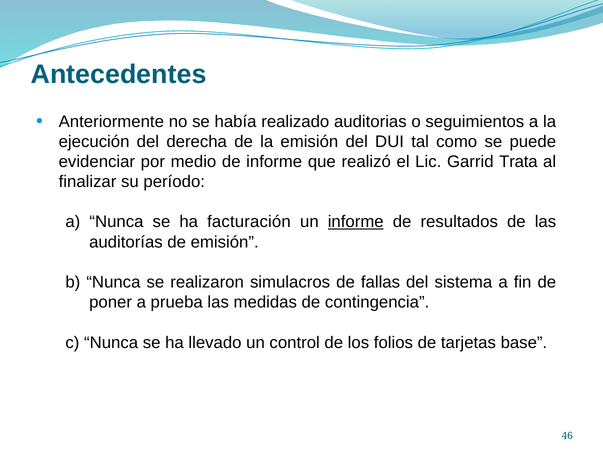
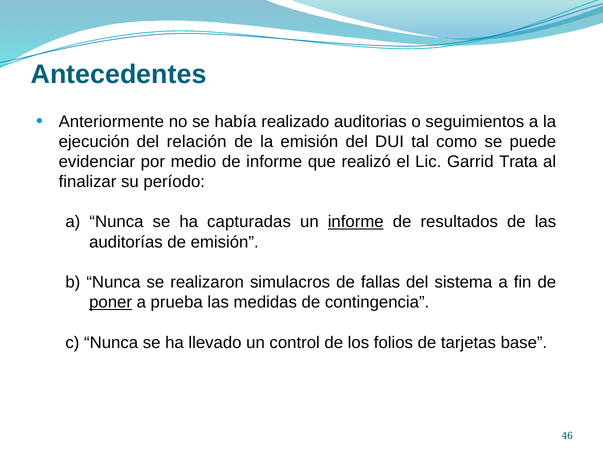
derecha: derecha -> relación
facturación: facturación -> capturadas
poner underline: none -> present
